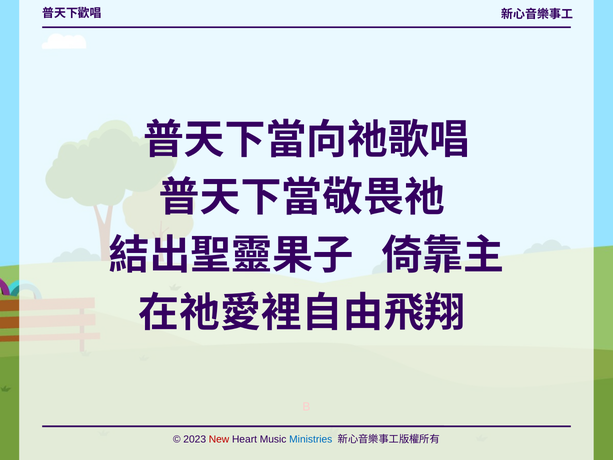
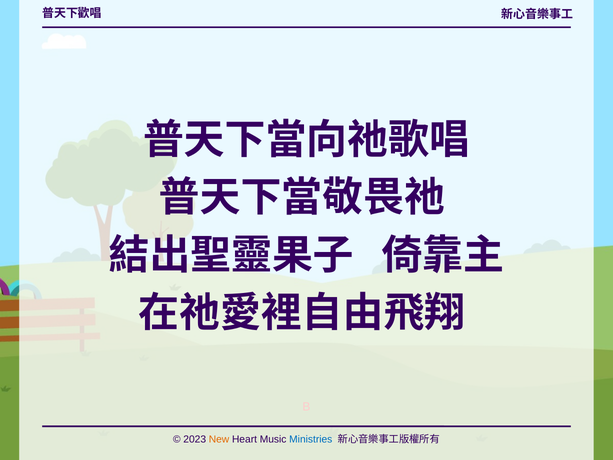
New colour: red -> orange
